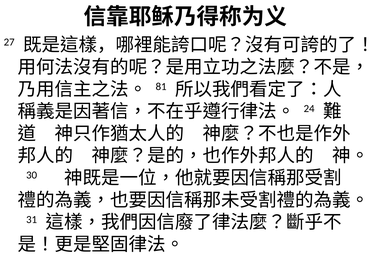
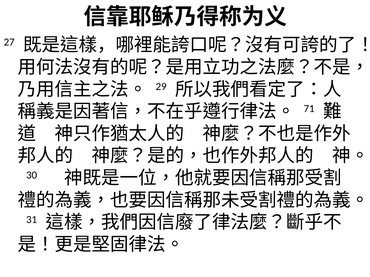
81: 81 -> 29
24: 24 -> 71
